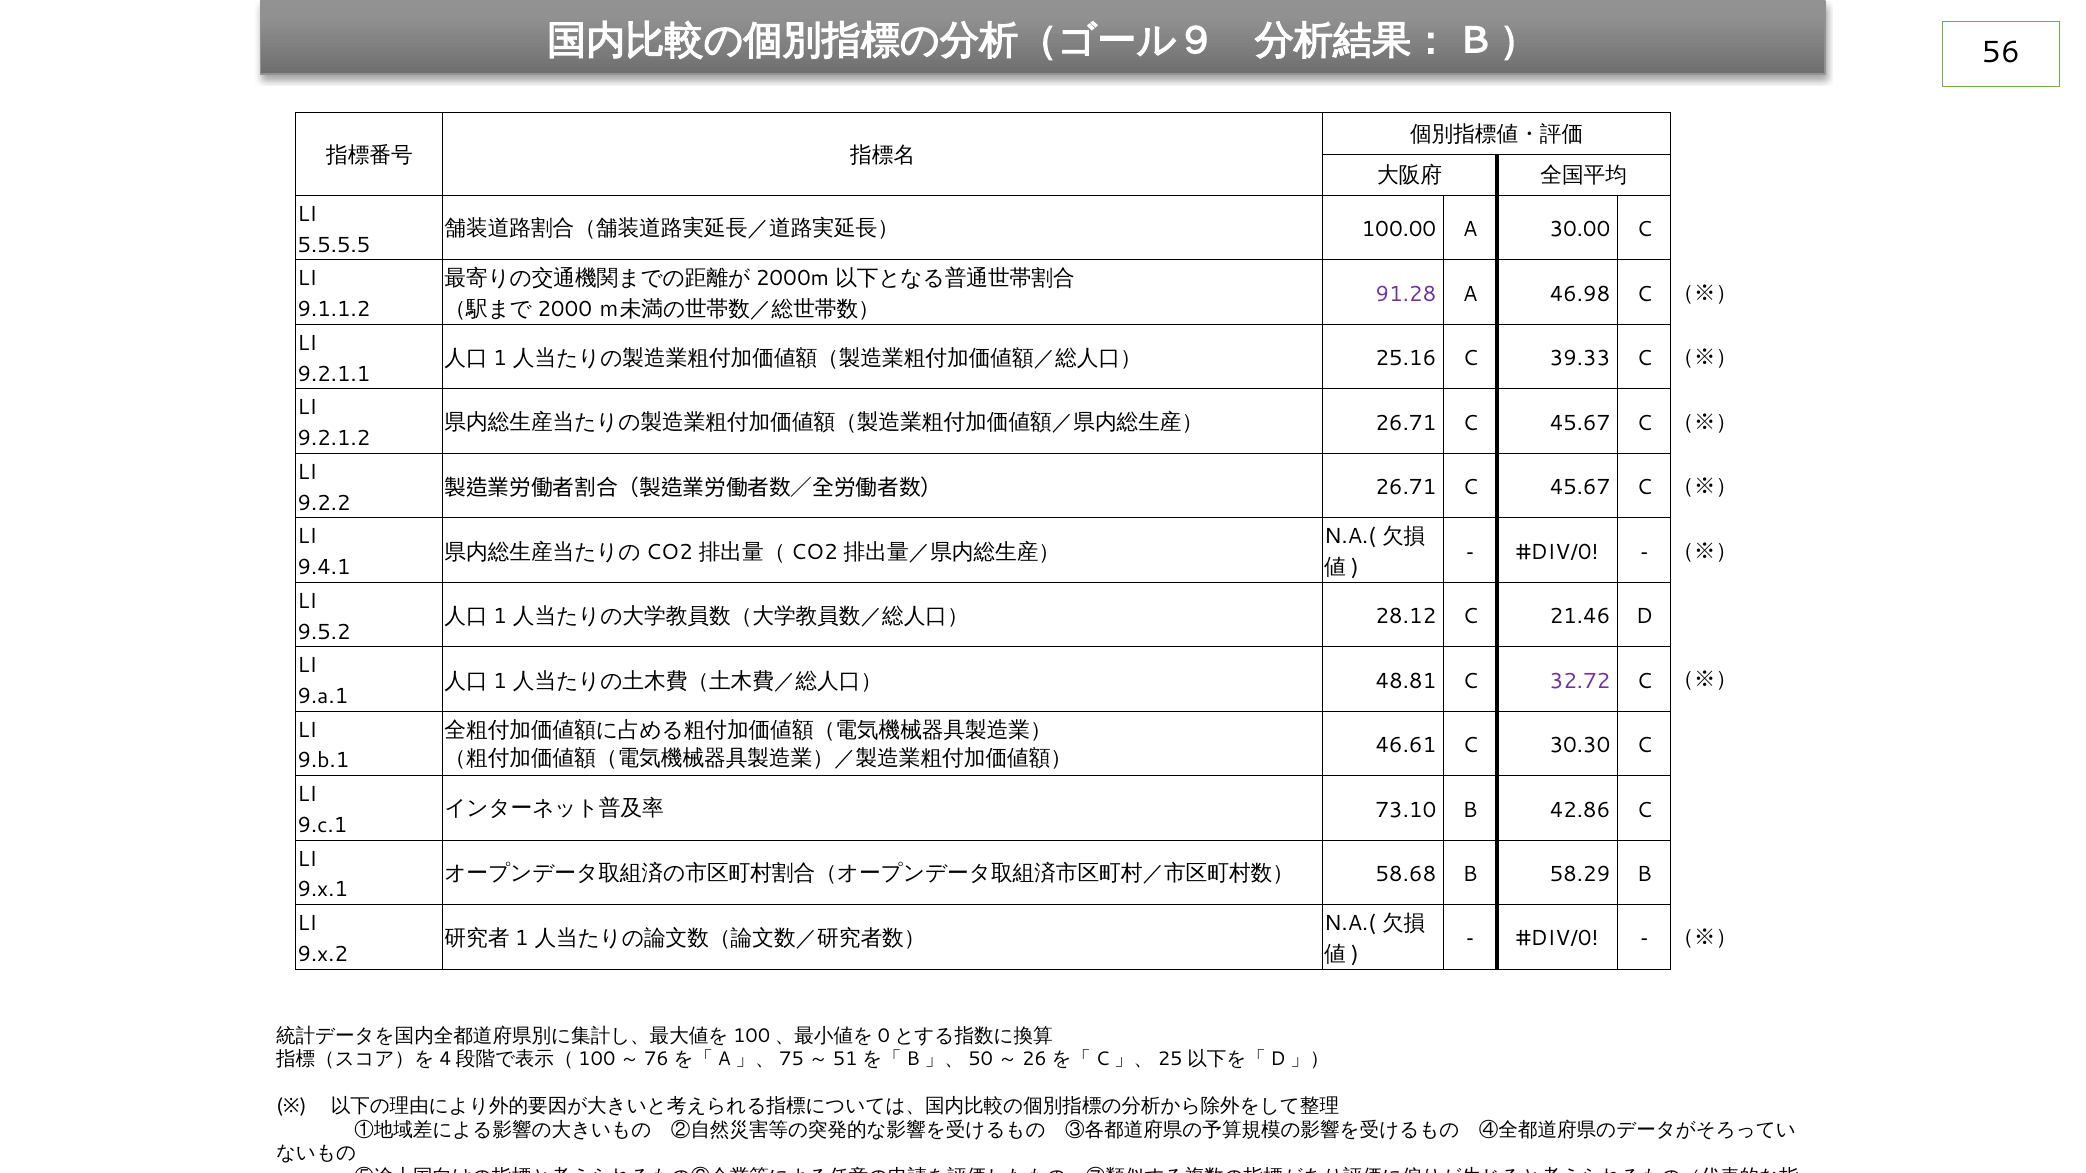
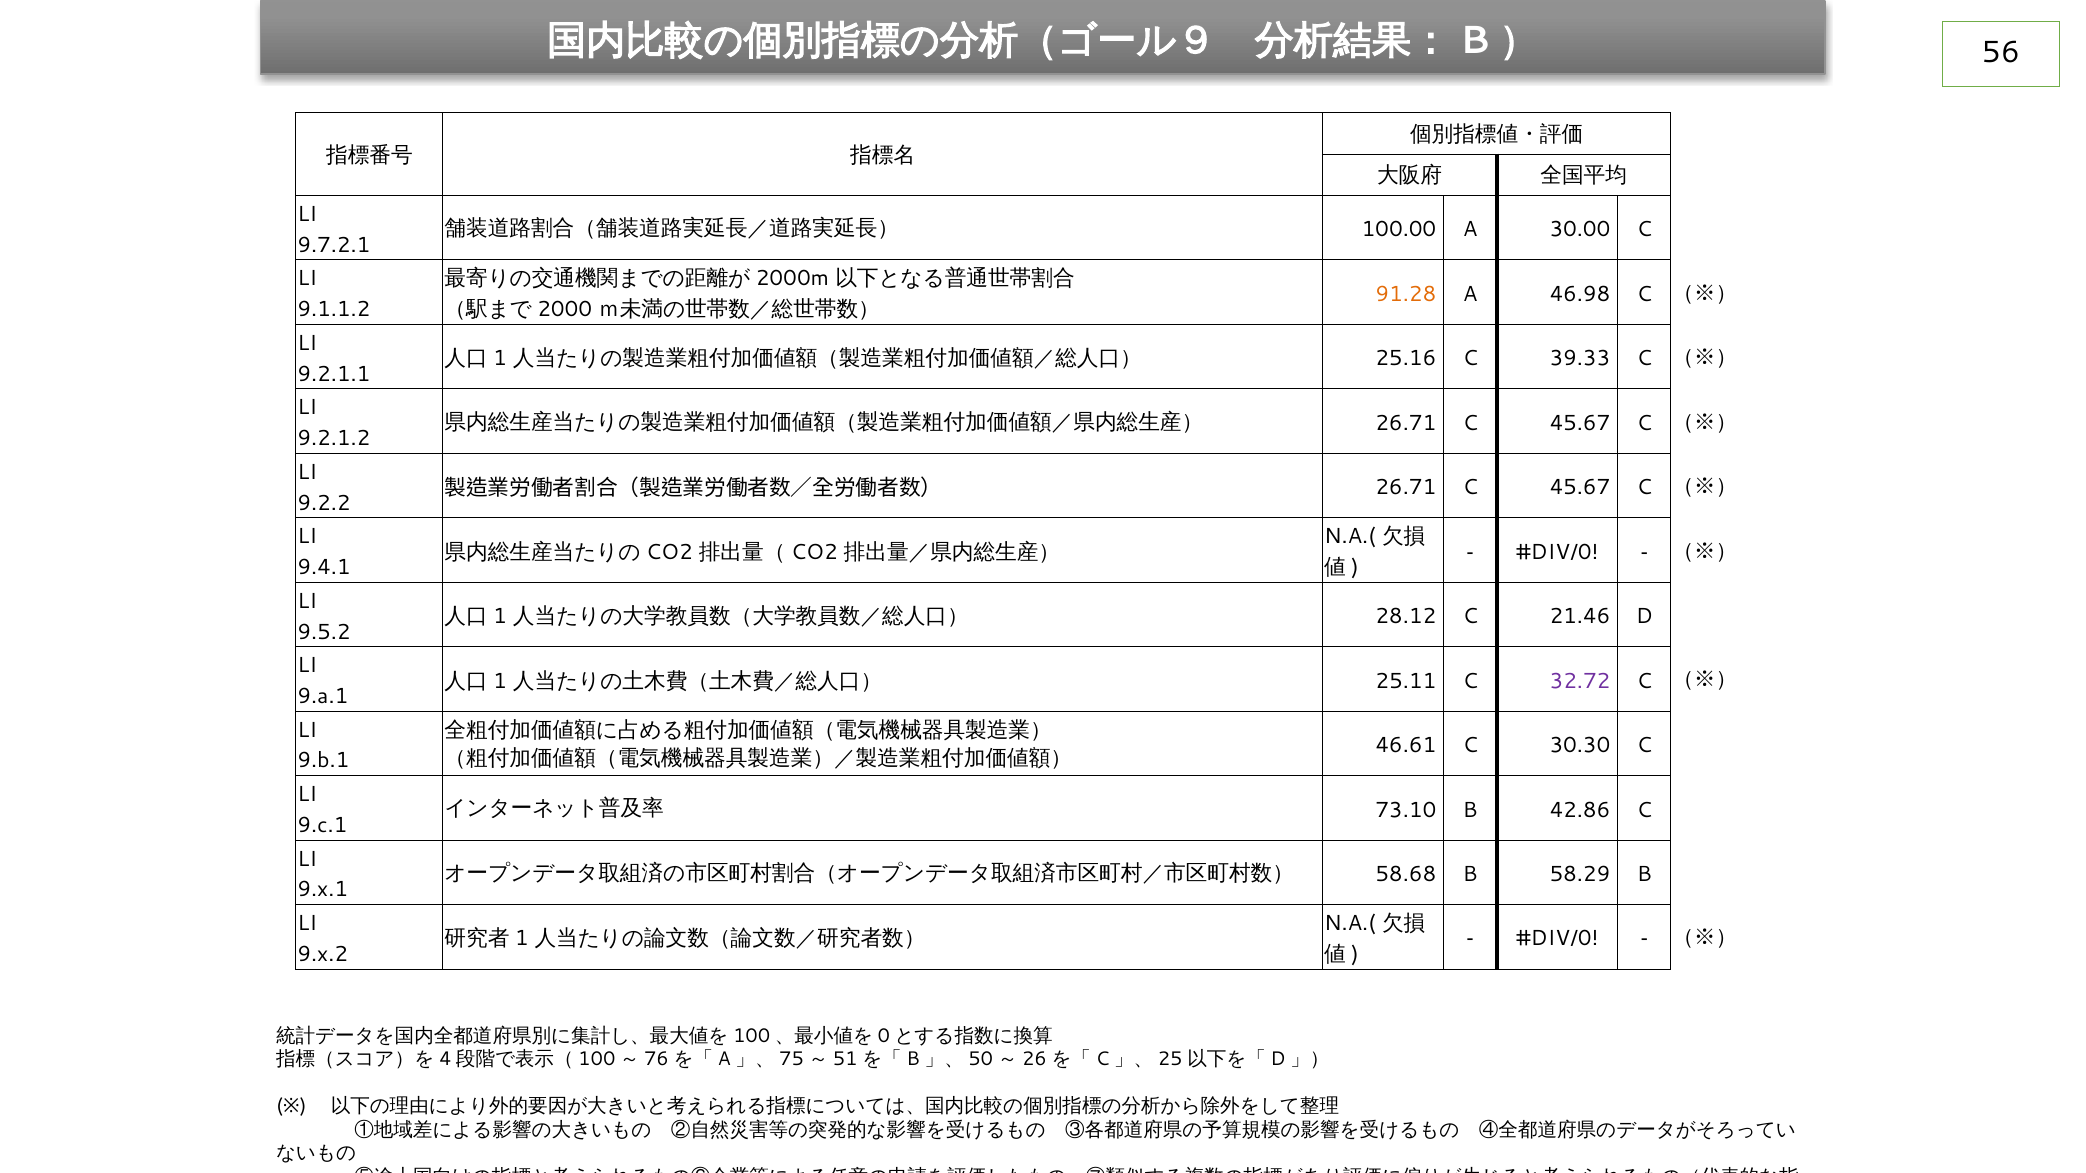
5.5.5.5: 5.5.5.5 -> 9.7.2.1
91.28 colour: purple -> orange
48.81: 48.81 -> 25.11
